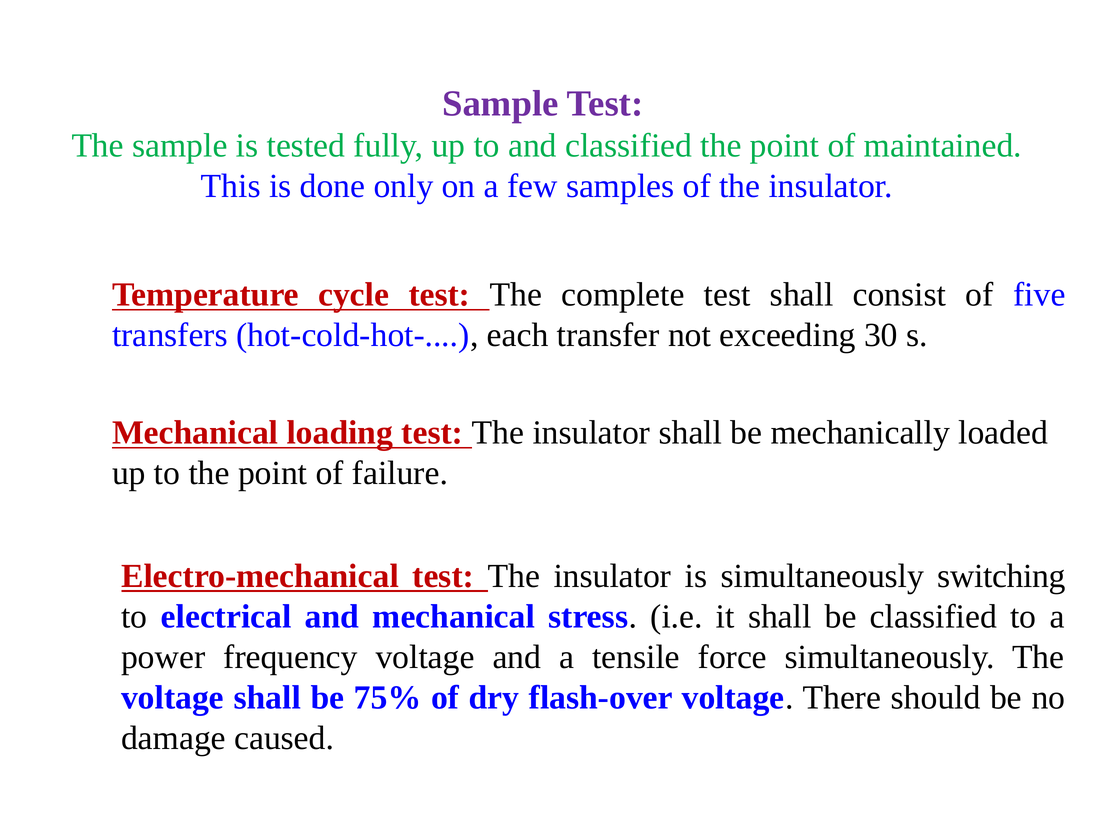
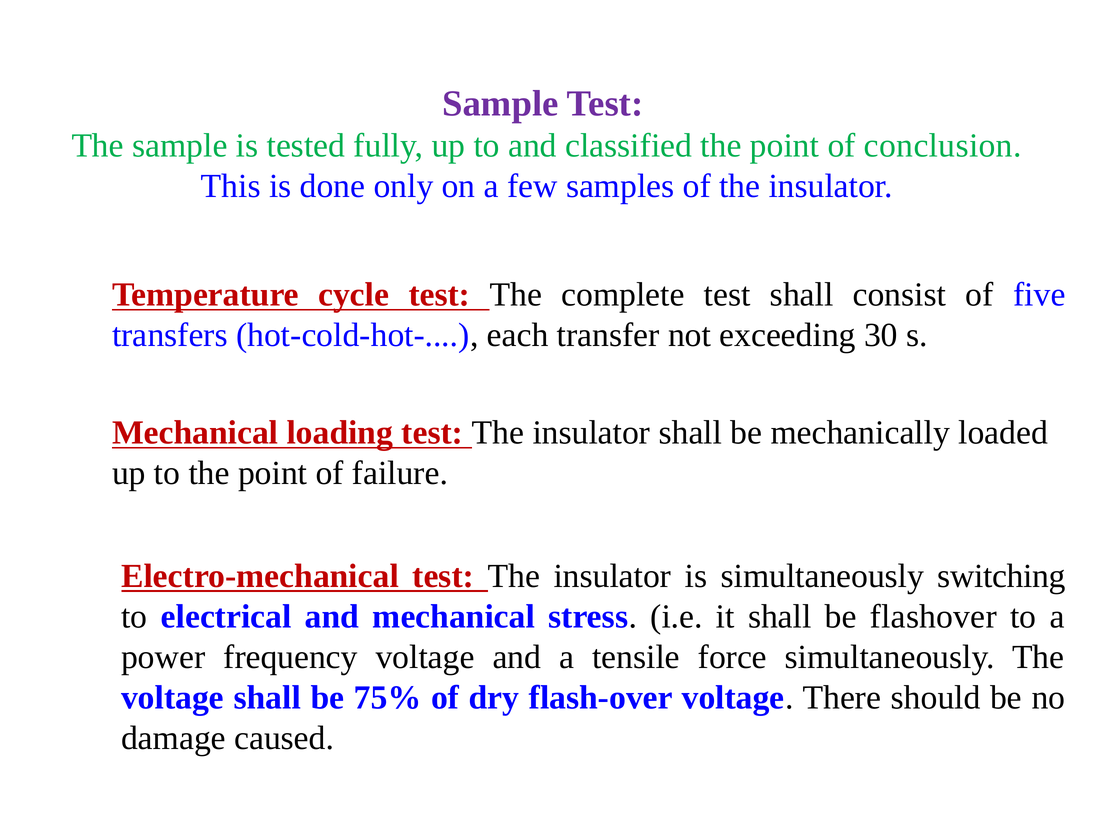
maintained: maintained -> conclusion
be classified: classified -> flashover
